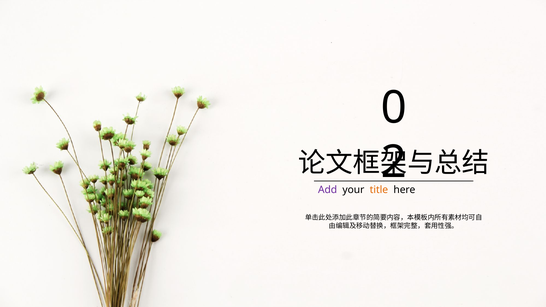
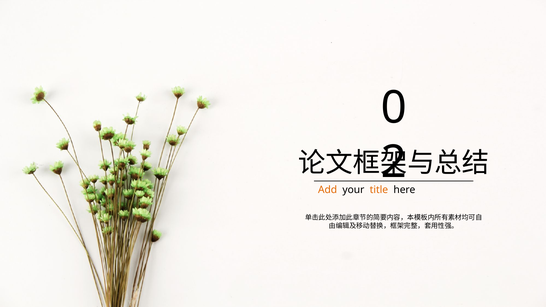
Add colour: purple -> orange
